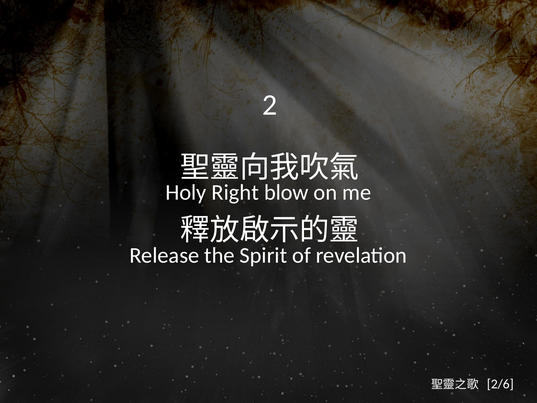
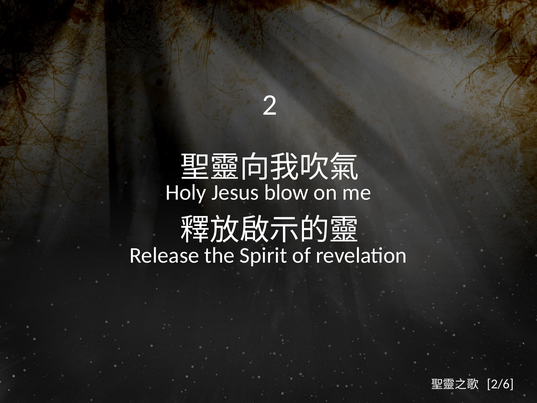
Right: Right -> Jesus
